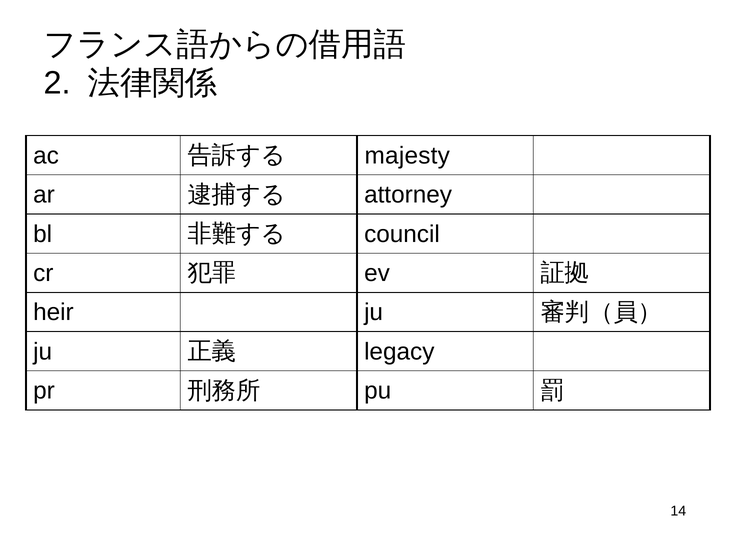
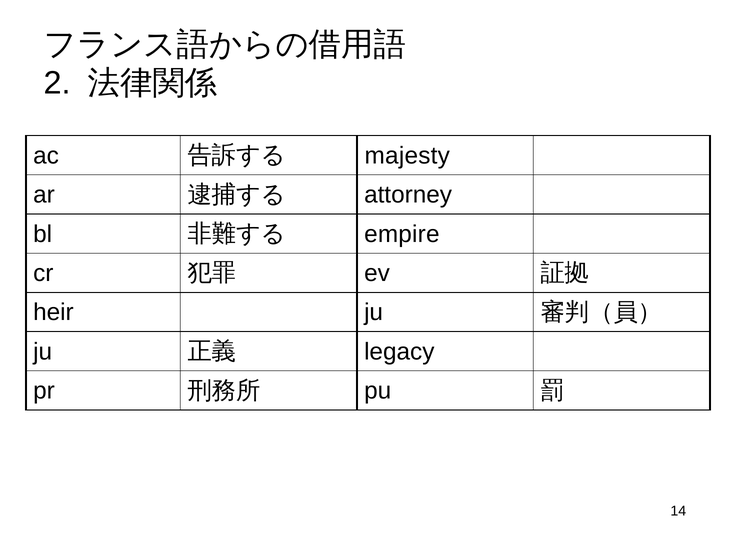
council: council -> empire
